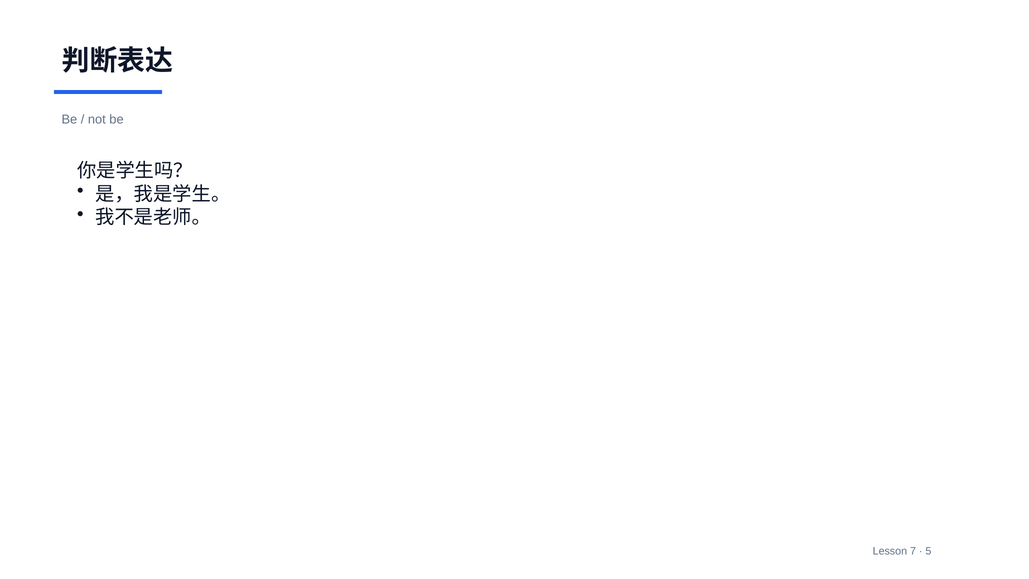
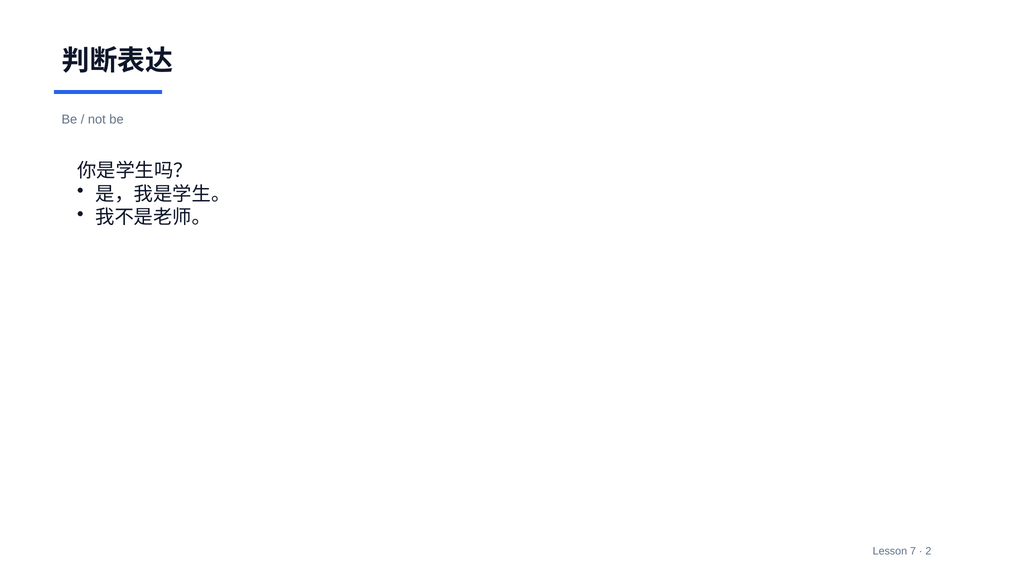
5: 5 -> 2
